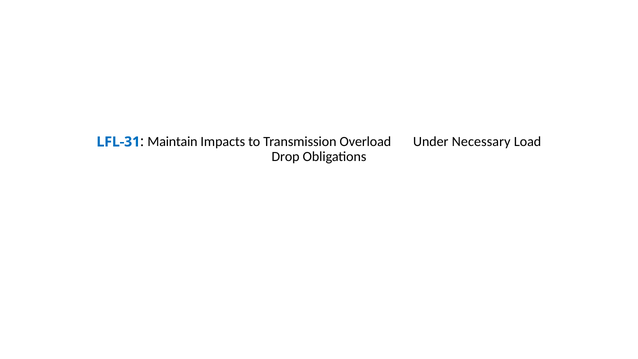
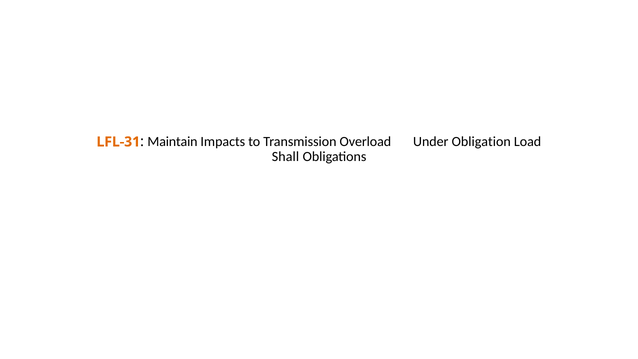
LFL-31 colour: blue -> orange
Necessary: Necessary -> Obligation
Drop: Drop -> Shall
